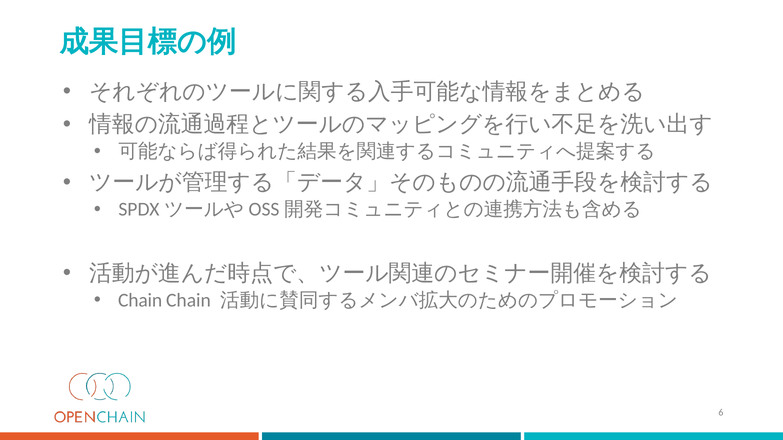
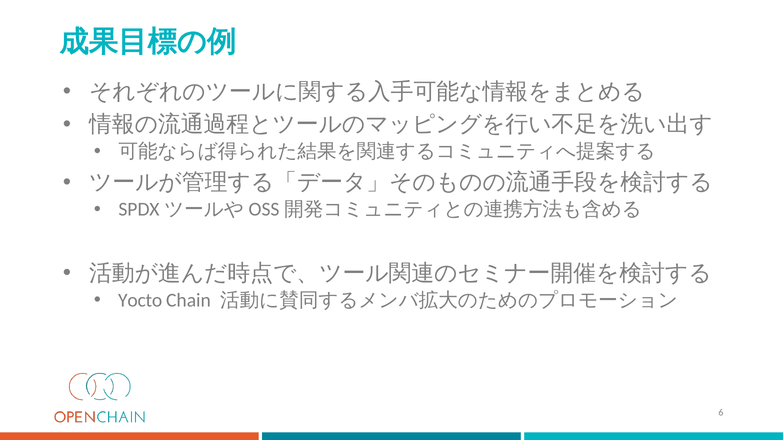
Chain at (140, 300): Chain -> Yocto
